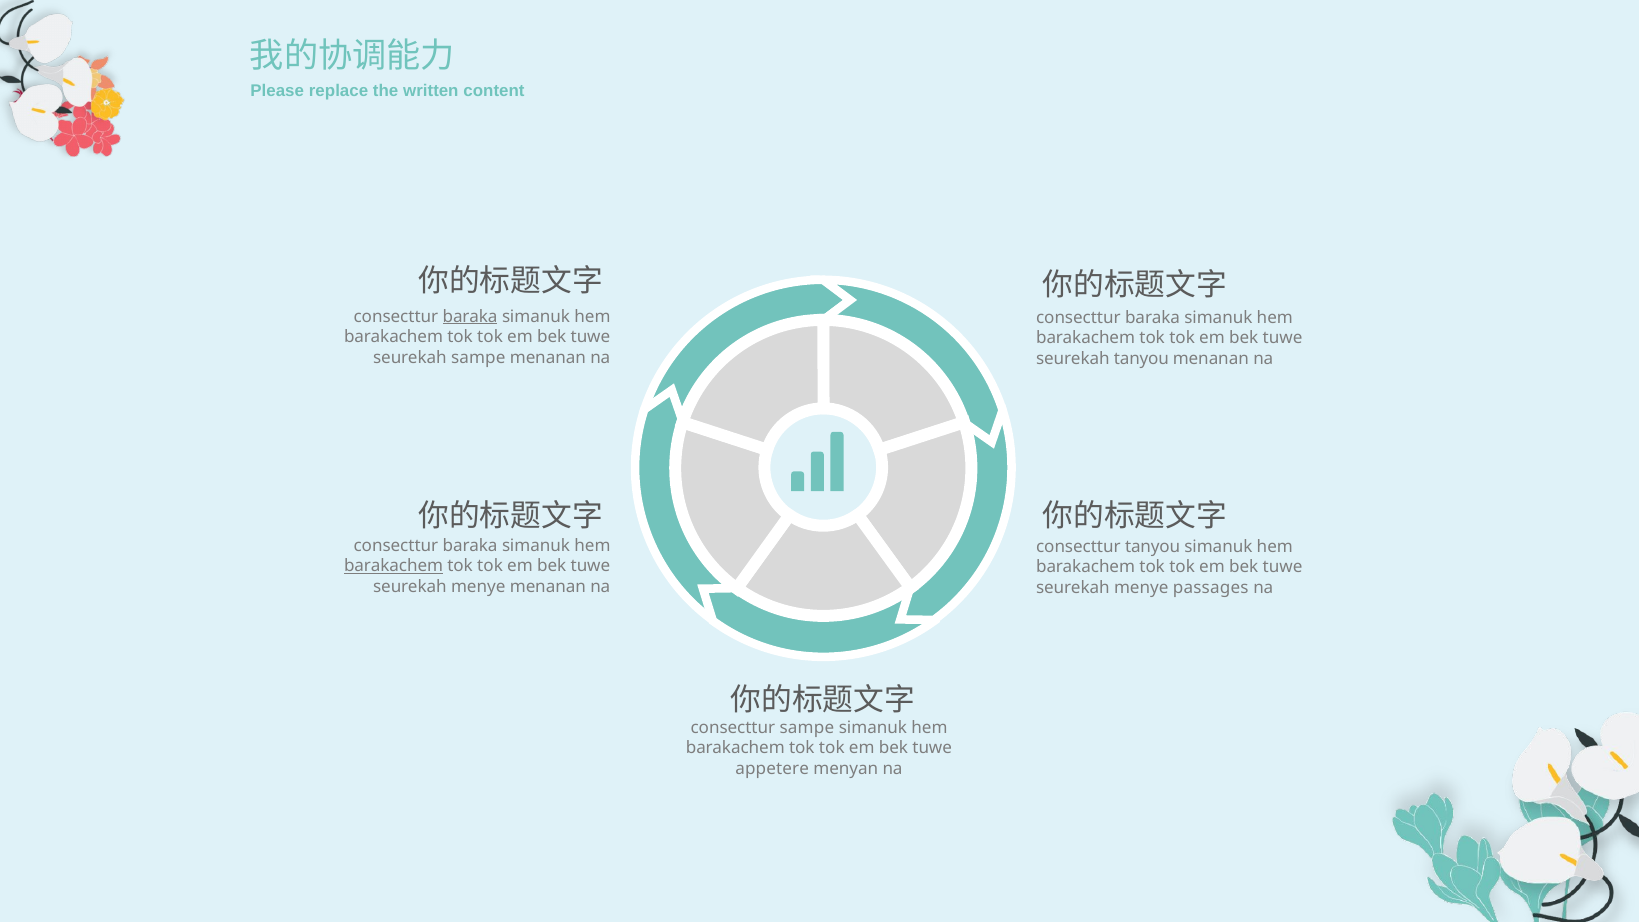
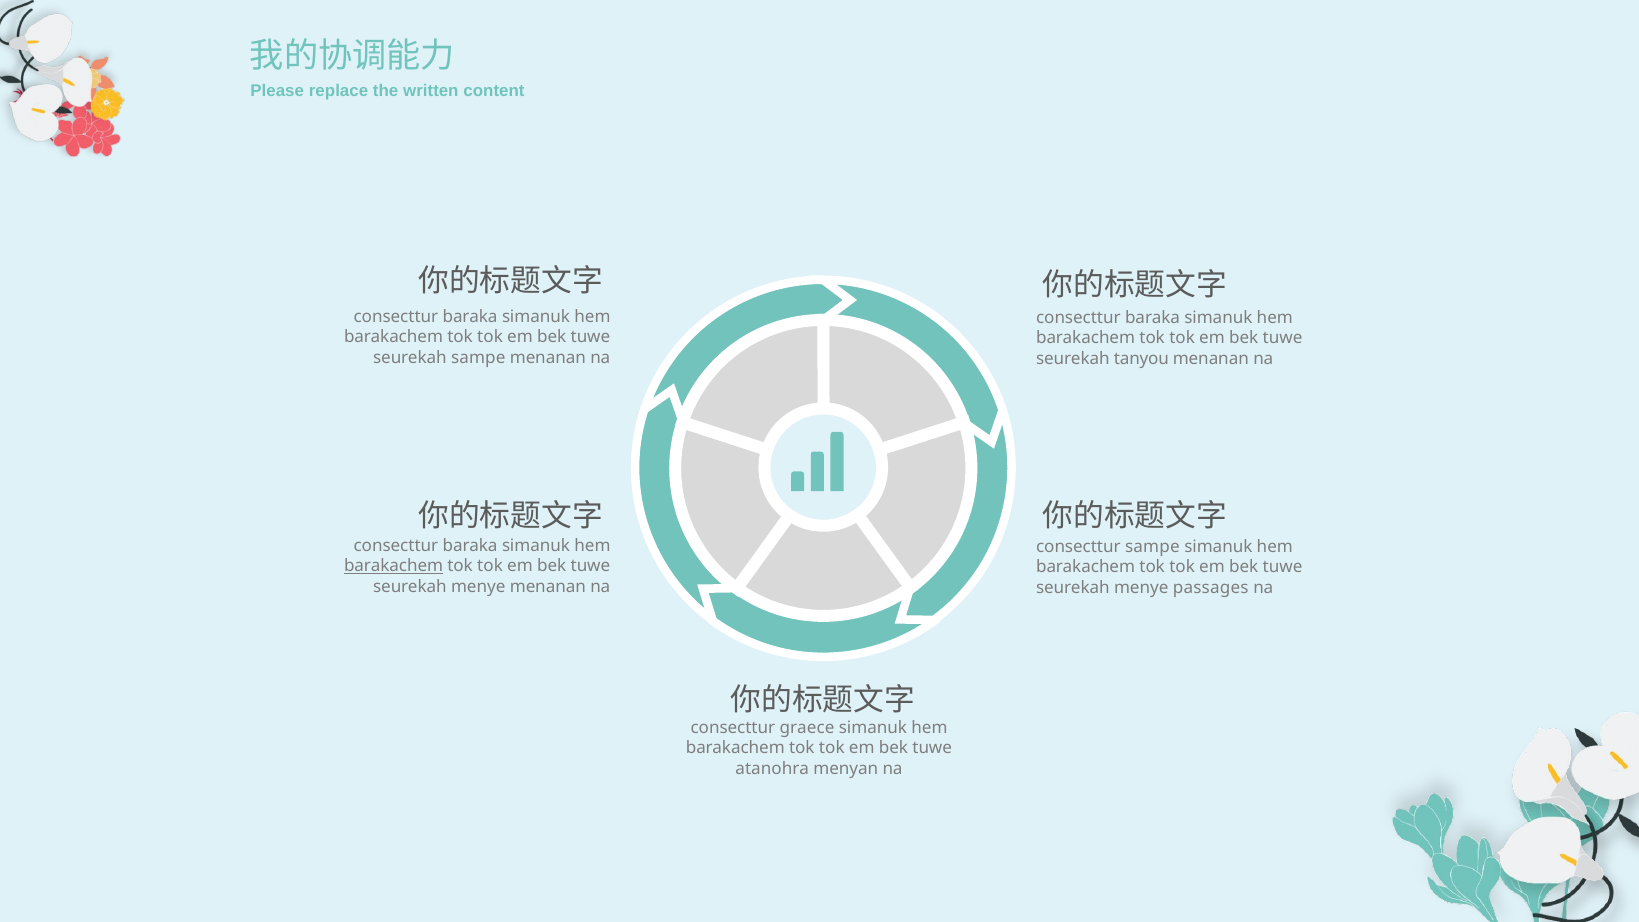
baraka at (470, 317) underline: present -> none
consecttur tanyou: tanyou -> sampe
consecttur sampe: sampe -> graece
appetere: appetere -> atanohra
